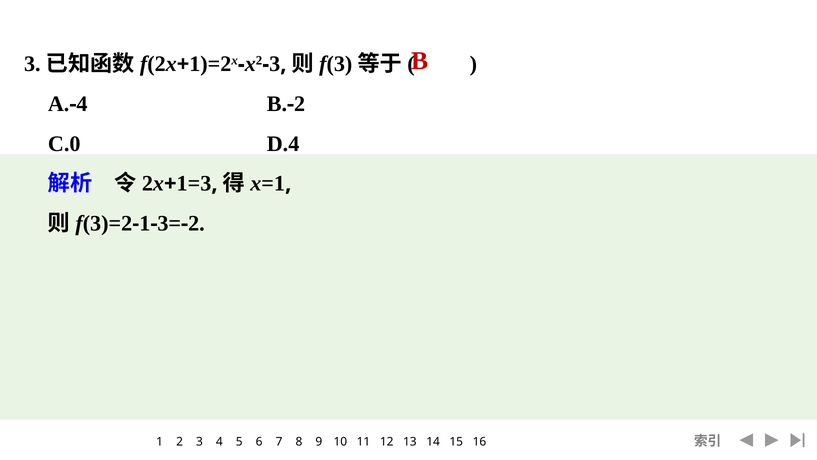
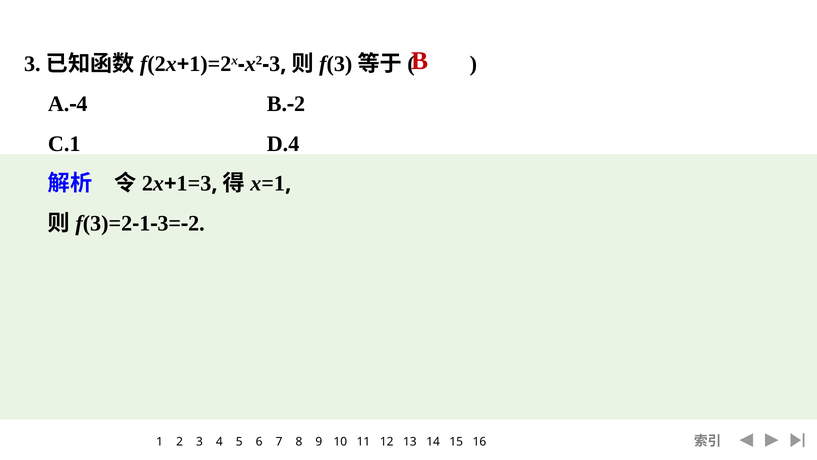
C.0: C.0 -> C.1
